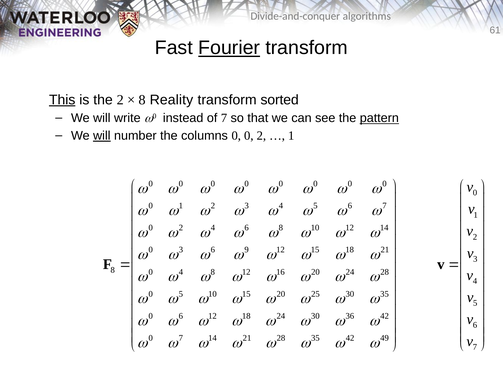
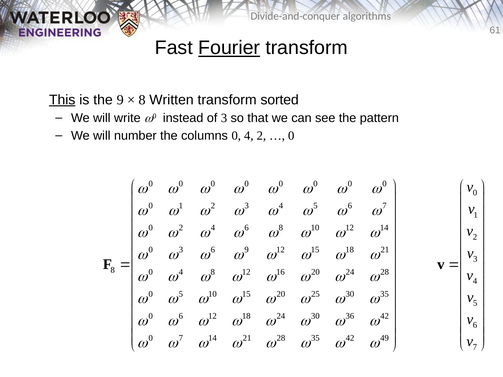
the 2: 2 -> 9
Reality: Reality -> Written
of 7: 7 -> 3
pattern underline: present -> none
will at (102, 136) underline: present -> none
columns 0 0: 0 -> 4
1 at (291, 136): 1 -> 0
